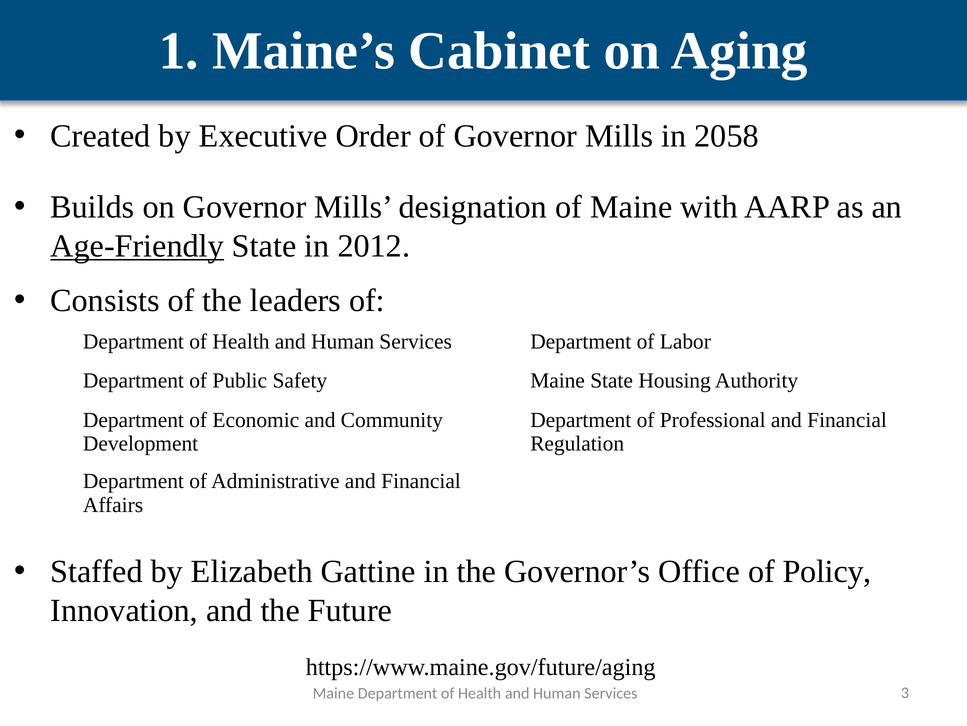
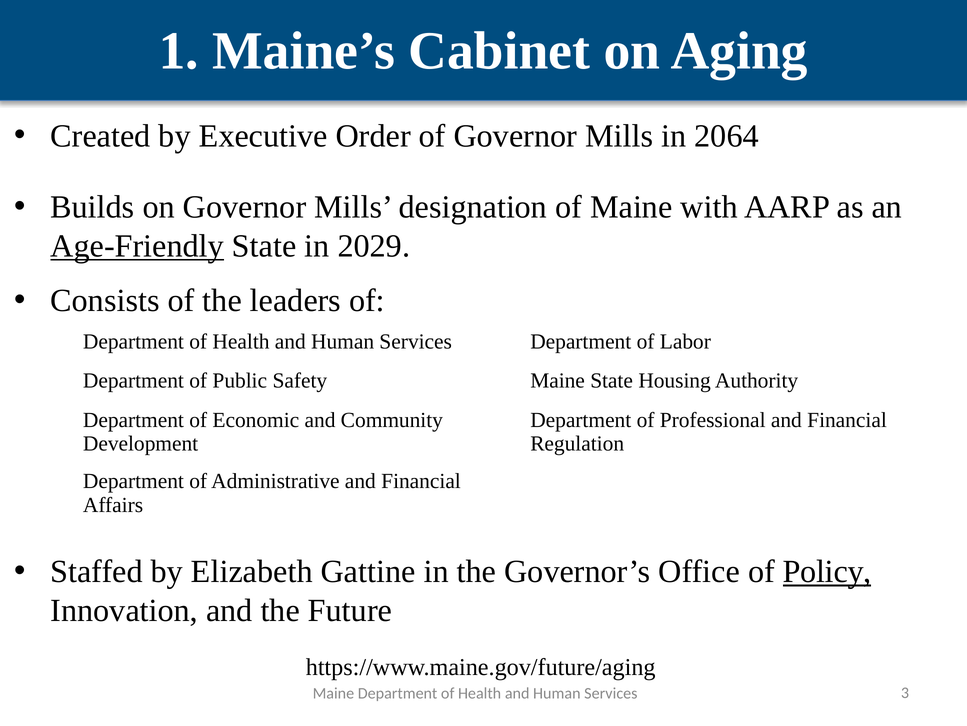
2058: 2058 -> 2064
2012: 2012 -> 2029
Policy underline: none -> present
